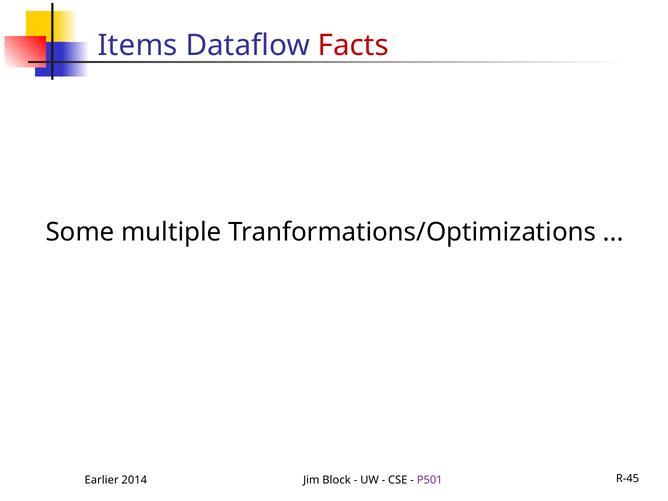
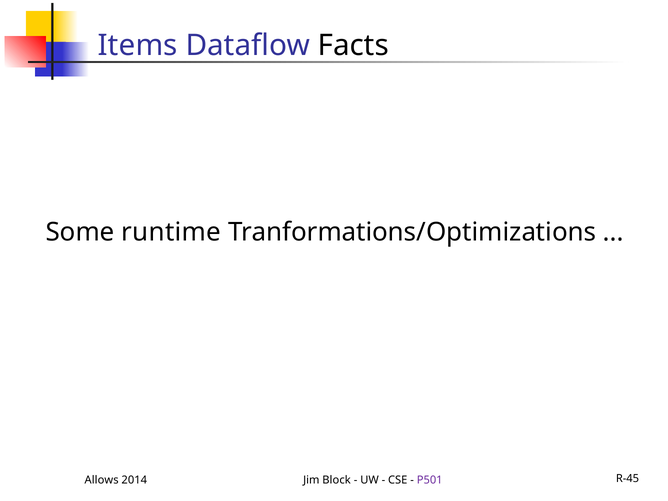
Facts colour: red -> black
multiple: multiple -> runtime
Earlier: Earlier -> Allows
